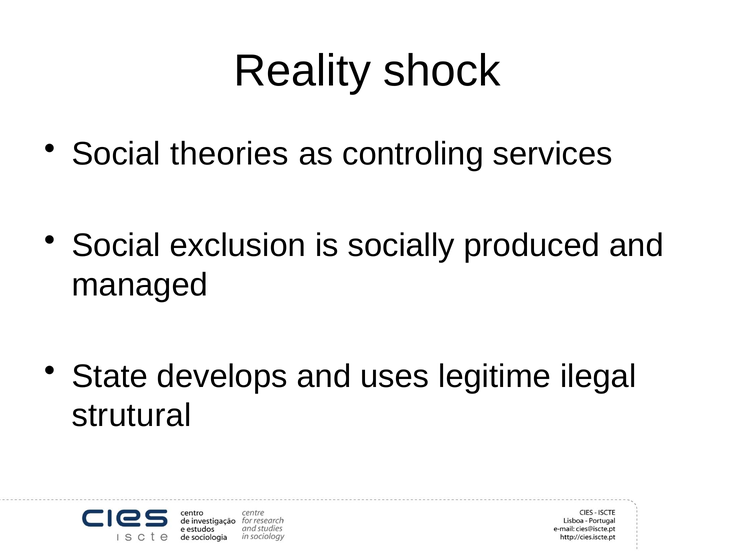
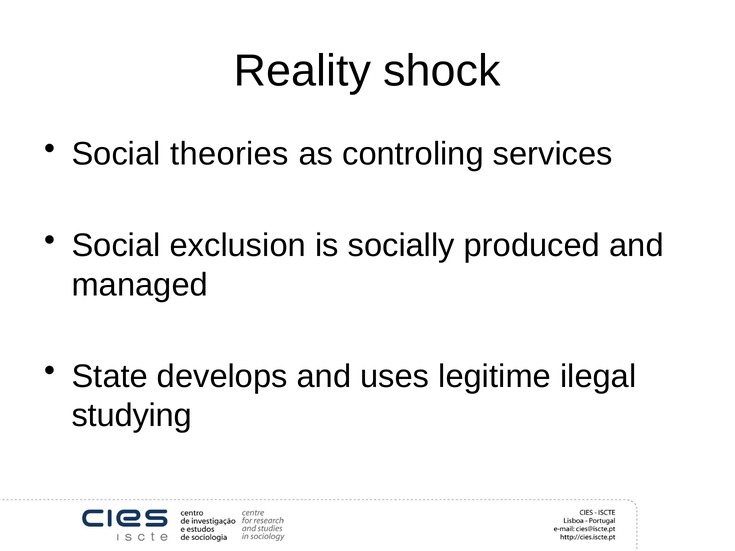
strutural: strutural -> studying
